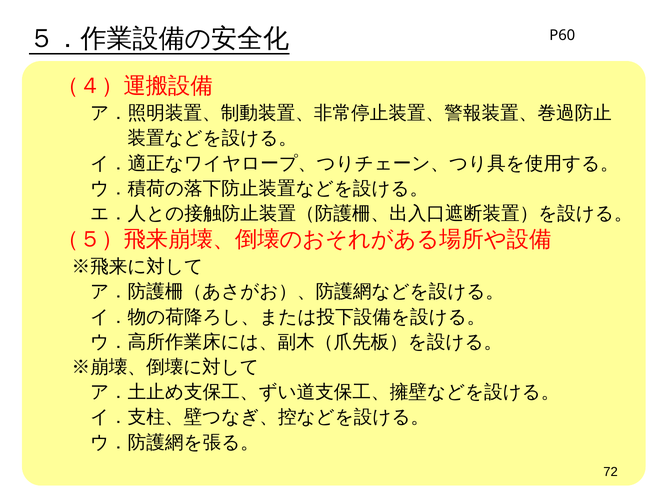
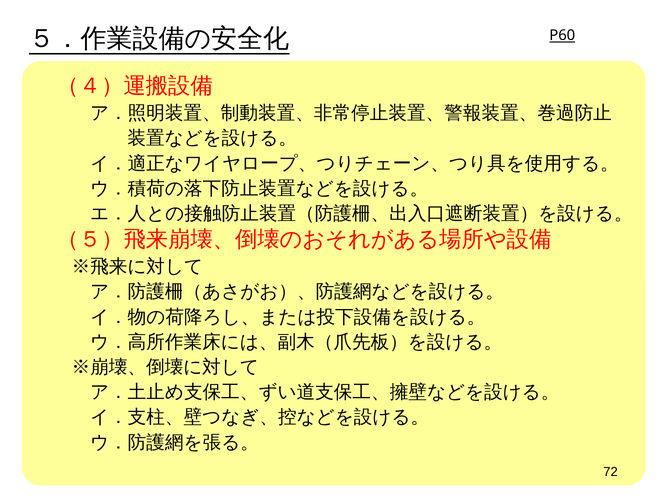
P60 underline: none -> present
